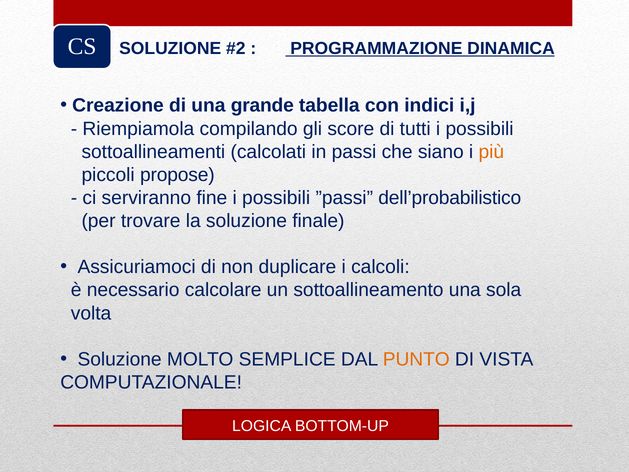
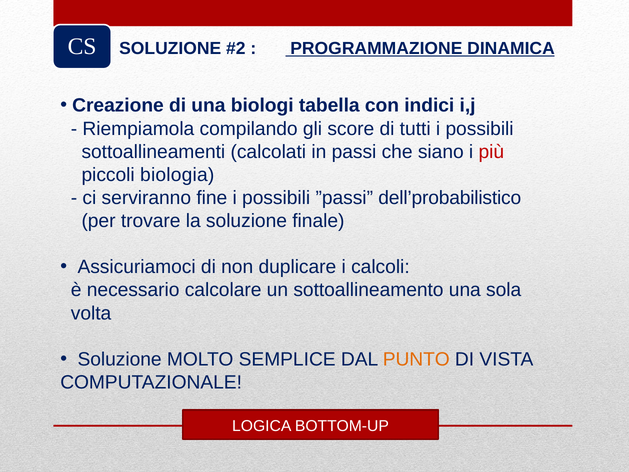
grande: grande -> biologi
più colour: orange -> red
propose: propose -> biologia
